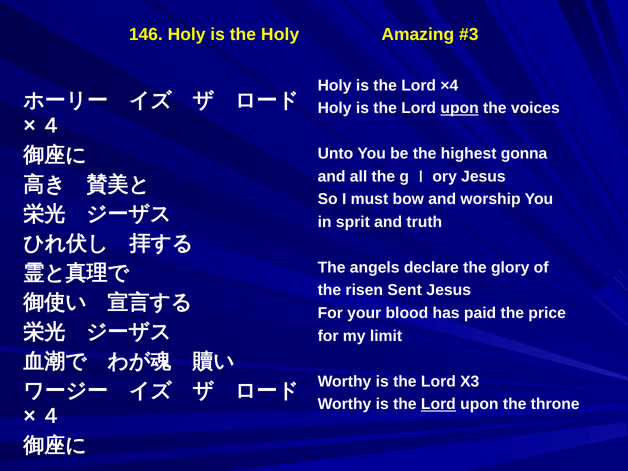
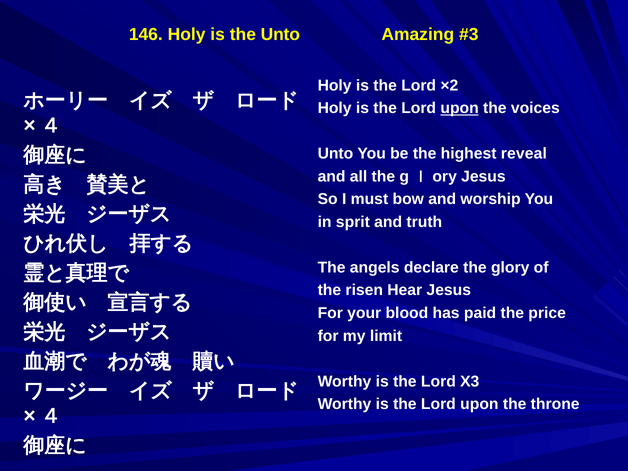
the Holy: Holy -> Unto
×4: ×4 -> ×2
gonna: gonna -> reveal
Sent: Sent -> Hear
Lord at (438, 404) underline: present -> none
